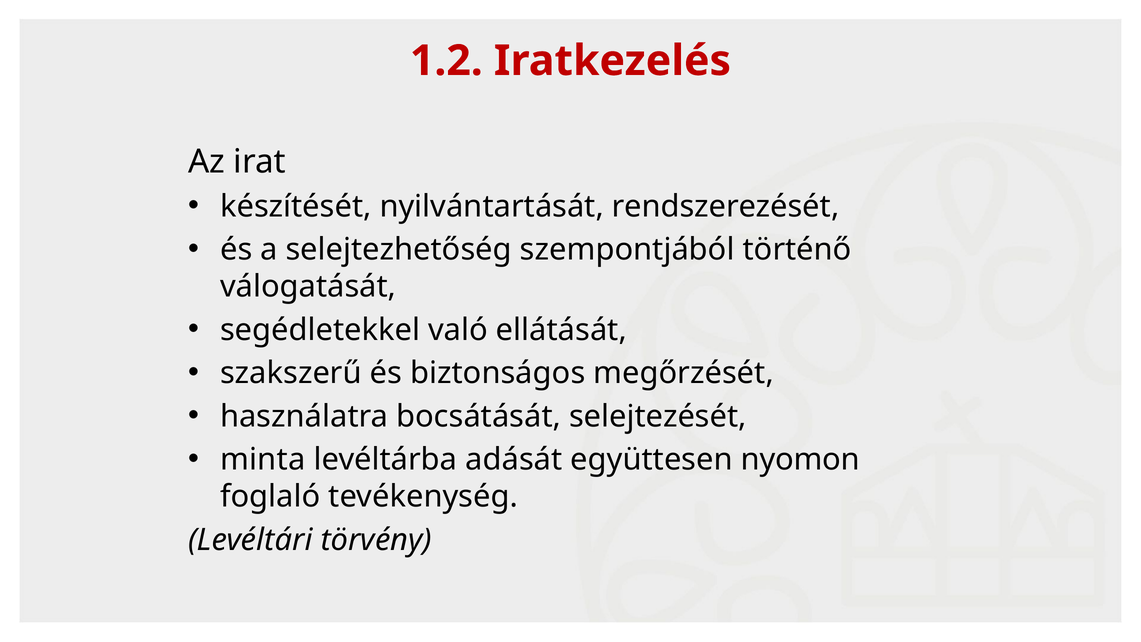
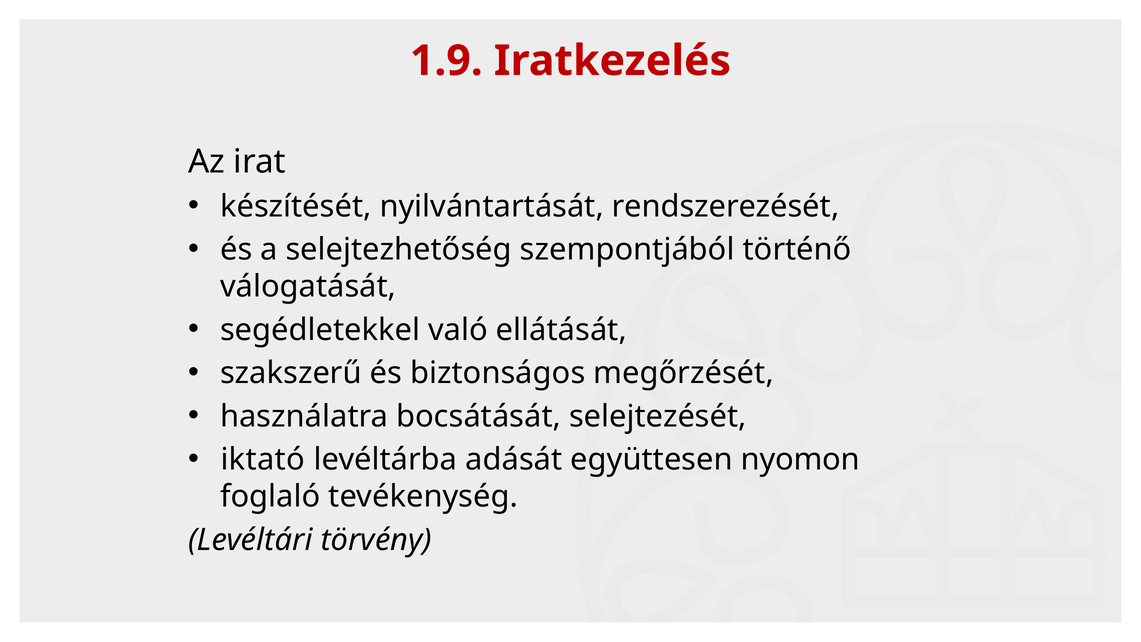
1.2: 1.2 -> 1.9
minta: minta -> iktató
